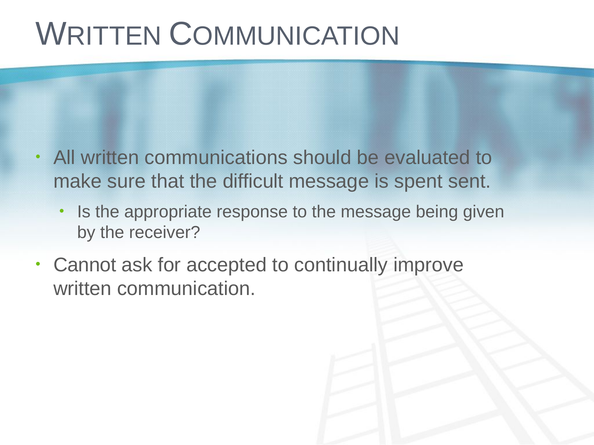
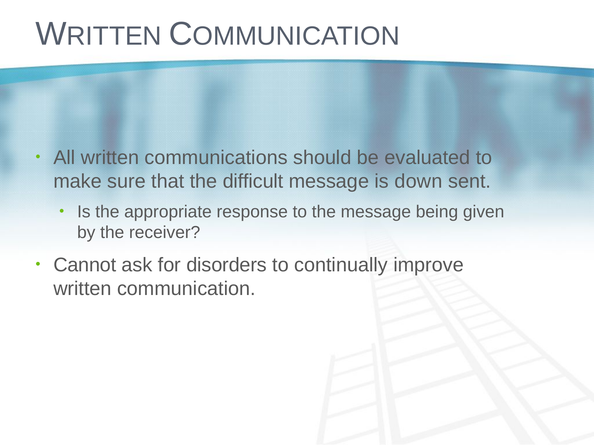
spent: spent -> down
accepted: accepted -> disorders
